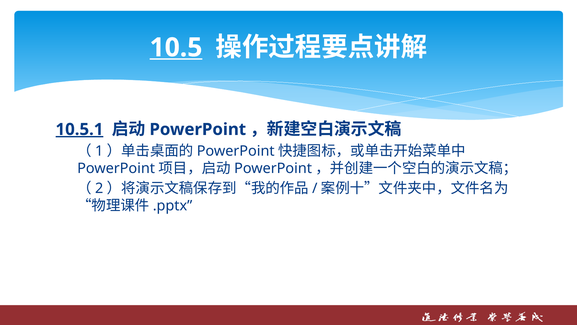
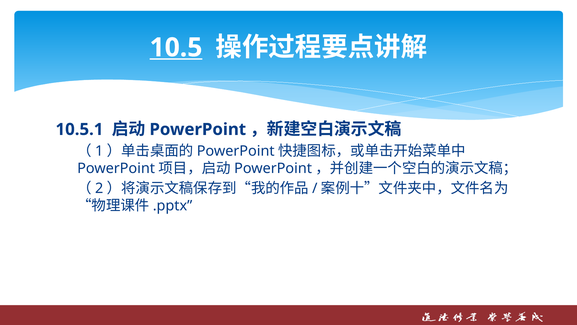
10.5.1 underline: present -> none
